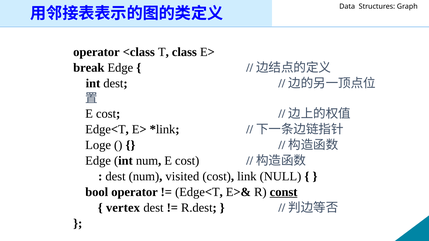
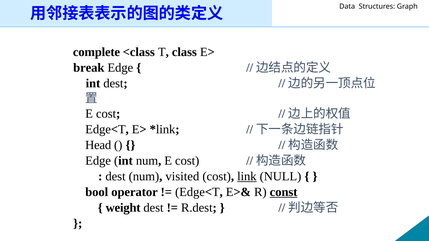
operator at (96, 52): operator -> complete
Loge: Loge -> Head
link underline: none -> present
vertex: vertex -> weight
